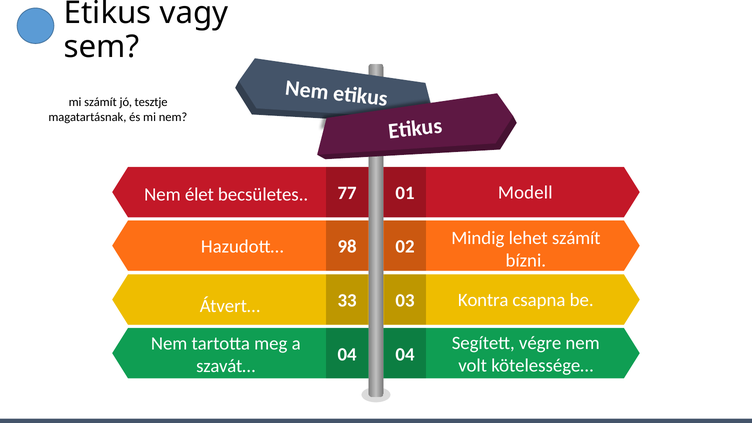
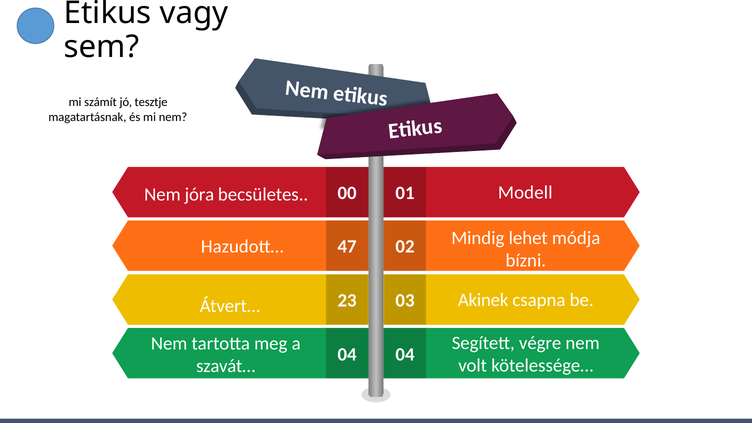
élet: élet -> jóra
77: 77 -> 00
lehet számít: számít -> módja
98: 98 -> 47
Kontra: Kontra -> Akinek
33: 33 -> 23
